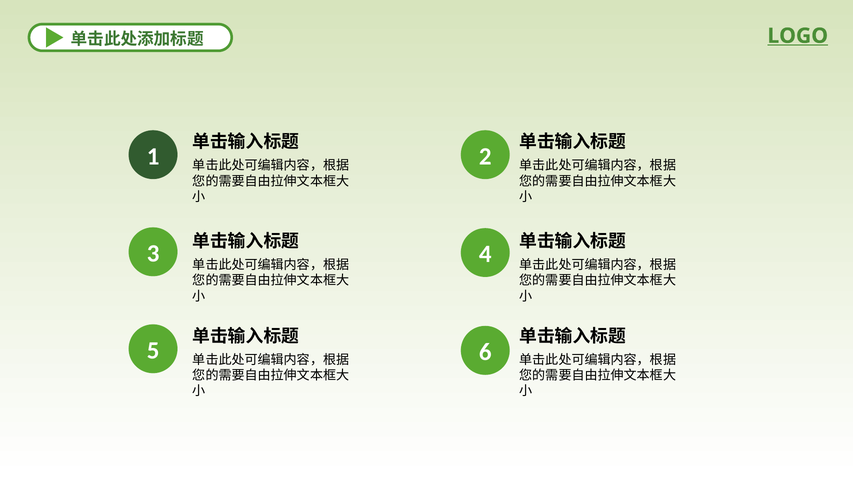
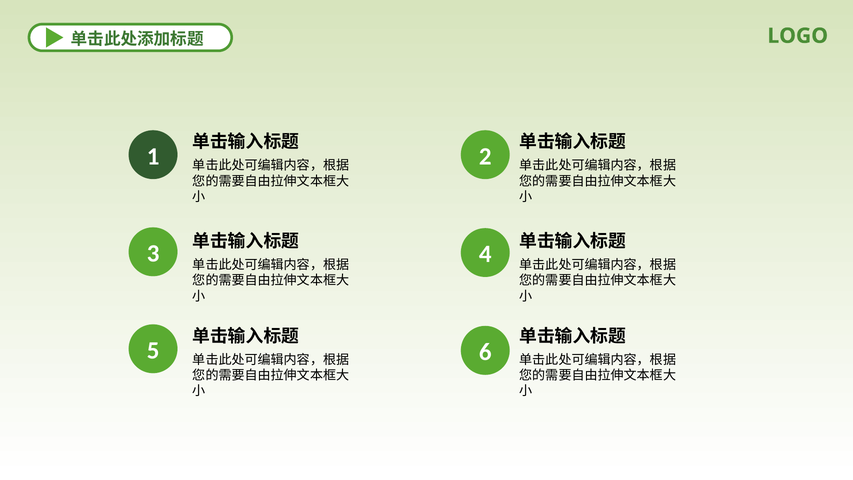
LOGO underline: present -> none
